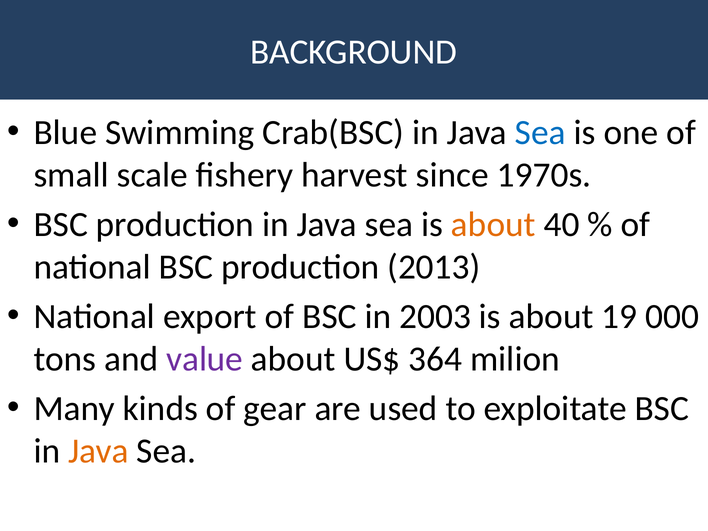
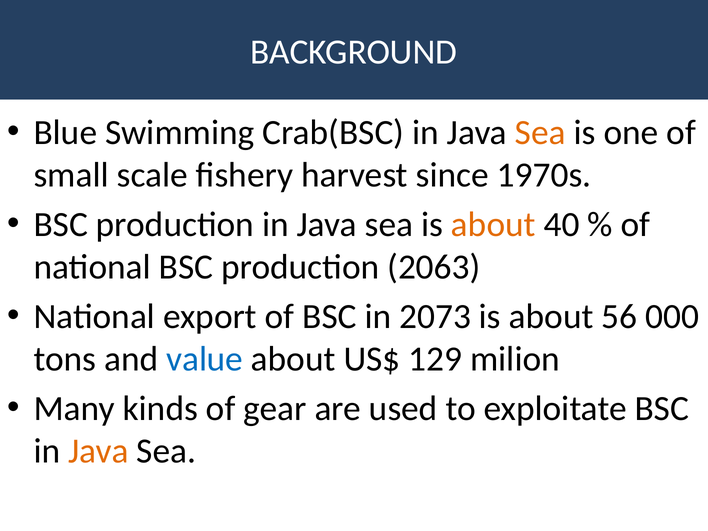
Sea at (540, 132) colour: blue -> orange
2013: 2013 -> 2063
2003: 2003 -> 2073
19: 19 -> 56
value colour: purple -> blue
364: 364 -> 129
